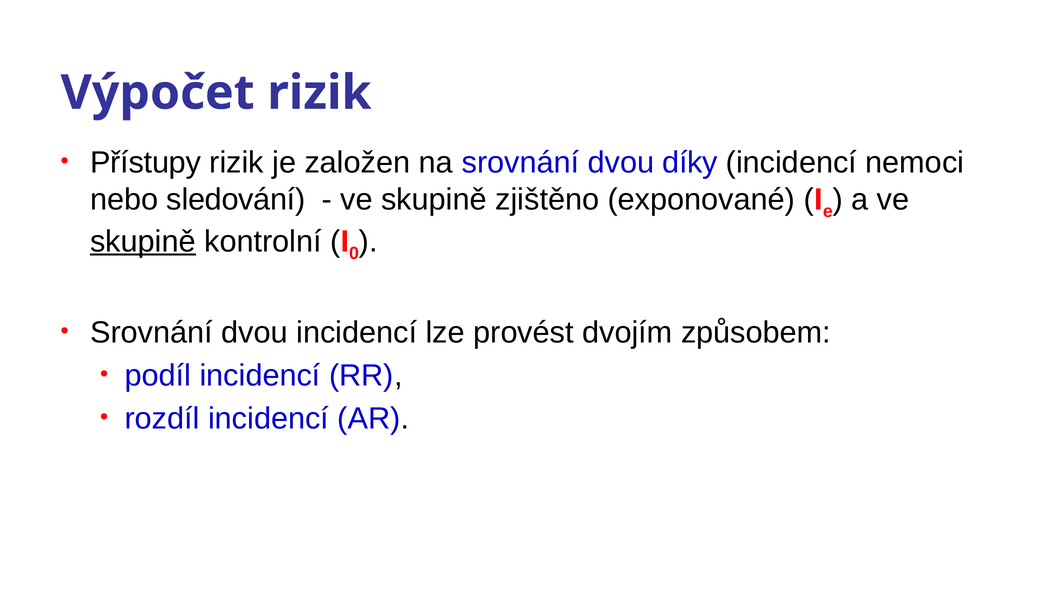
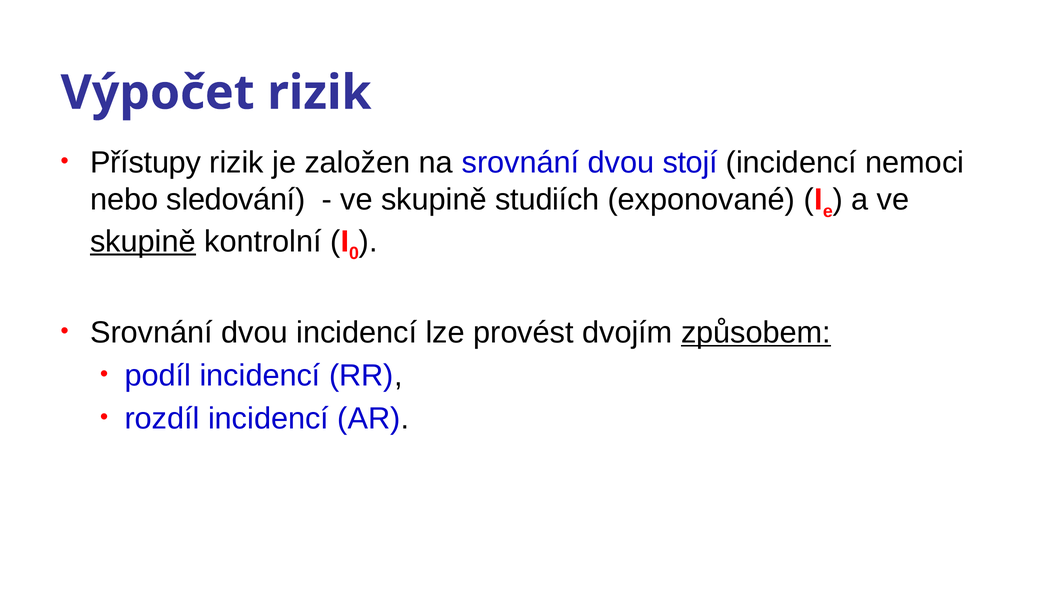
díky: díky -> stojí
zjištěno: zjištěno -> studiích
způsobem underline: none -> present
